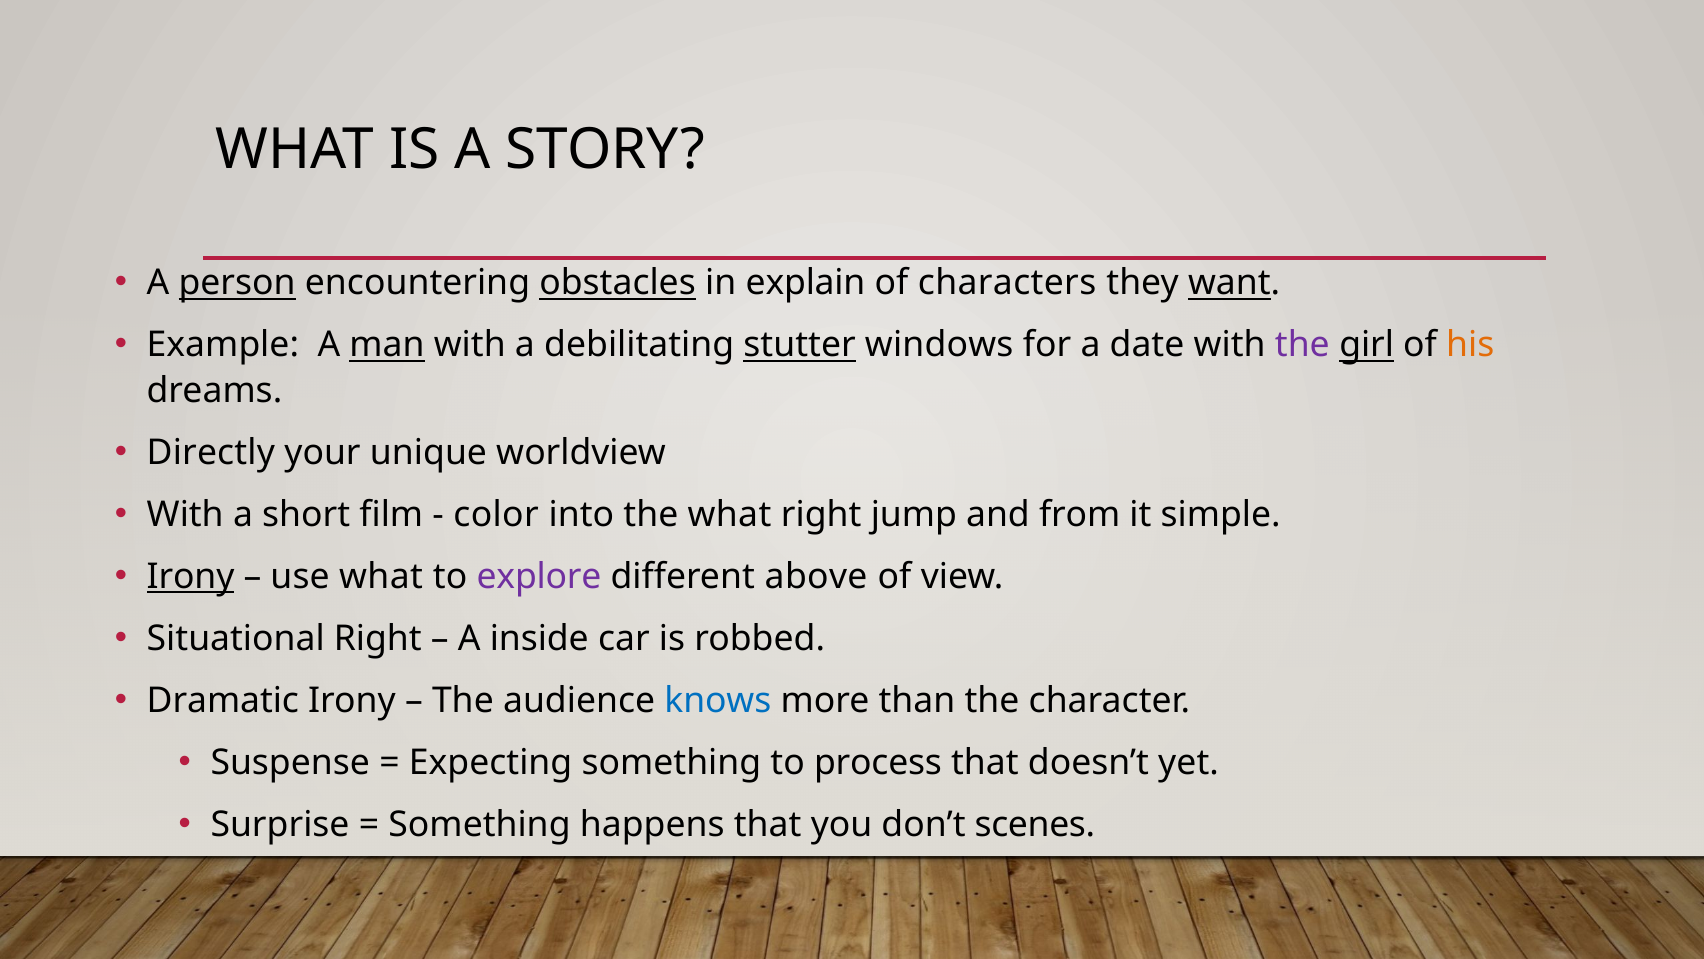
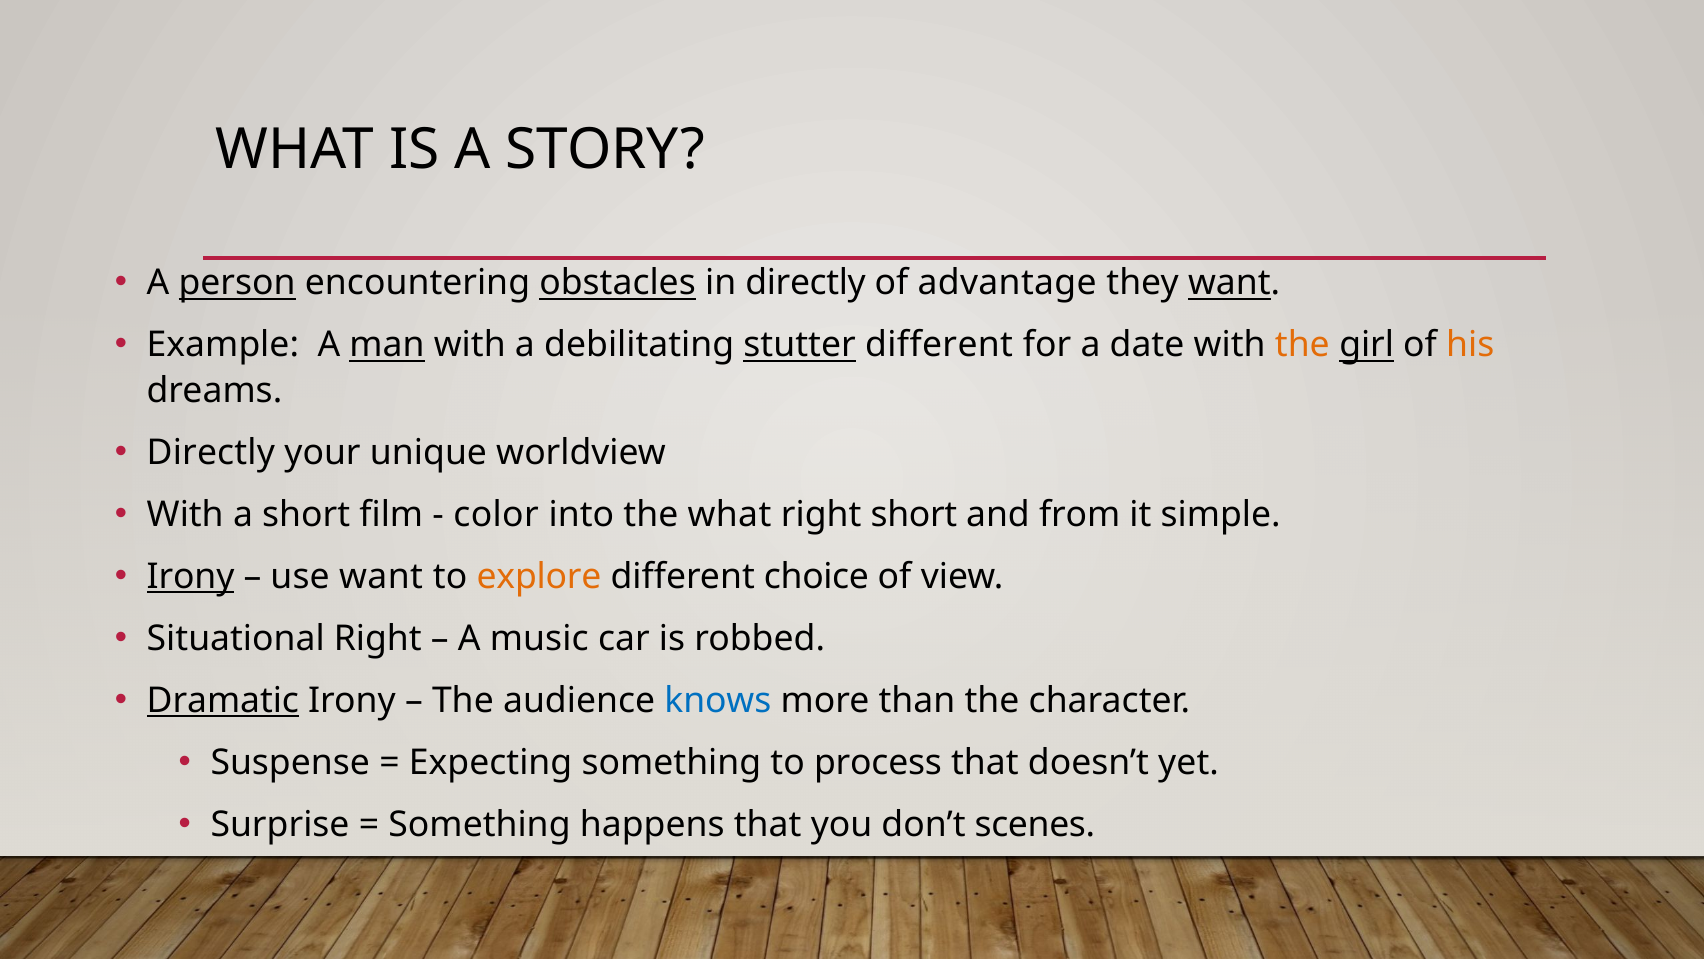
in explain: explain -> directly
characters: characters -> advantage
stutter windows: windows -> different
the at (1302, 345) colour: purple -> orange
right jump: jump -> short
use what: what -> want
explore colour: purple -> orange
above: above -> choice
inside: inside -> music
Dramatic underline: none -> present
